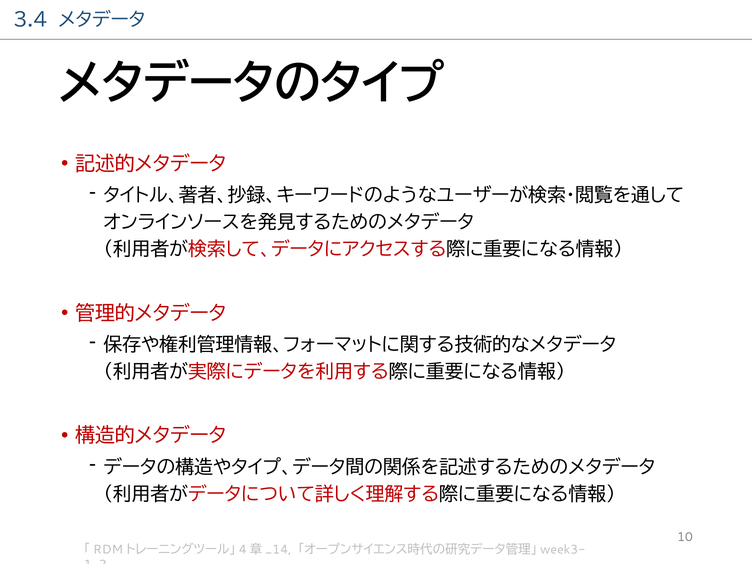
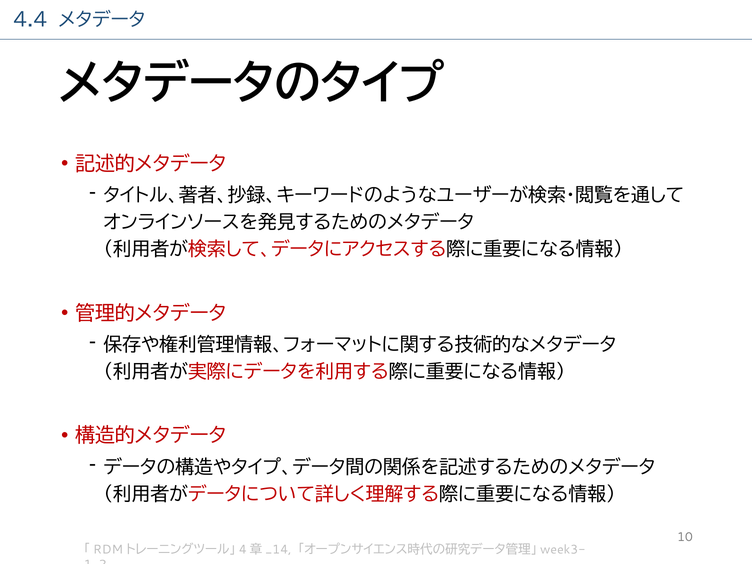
3.4: 3.4 -> 4.4
